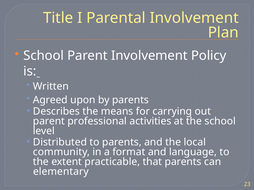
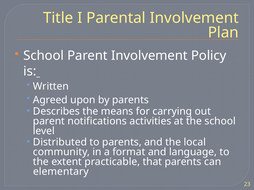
professional: professional -> notifications
